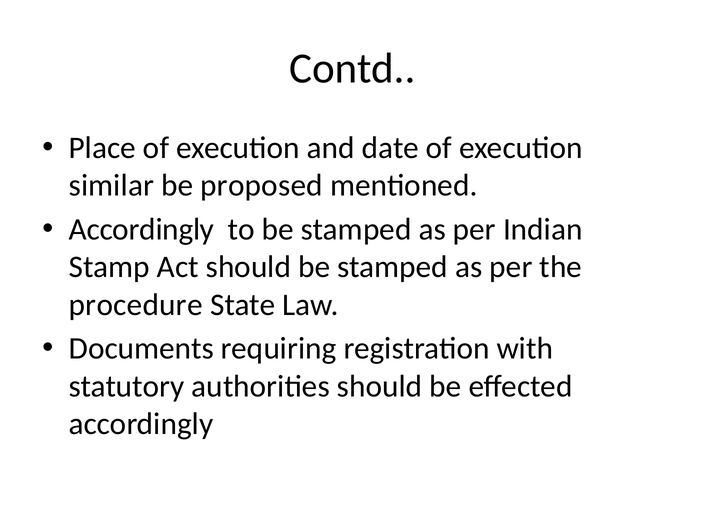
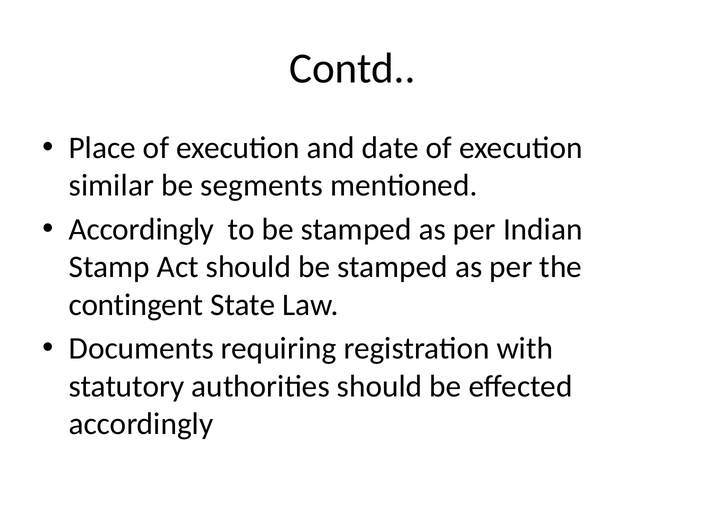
proposed: proposed -> segments
procedure: procedure -> contingent
